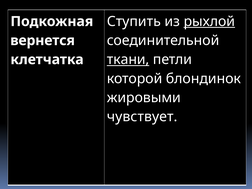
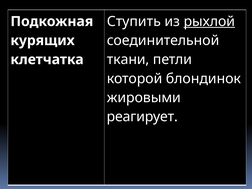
вернется: вернется -> курящих
ткани underline: present -> none
чувствует: чувствует -> реагирует
